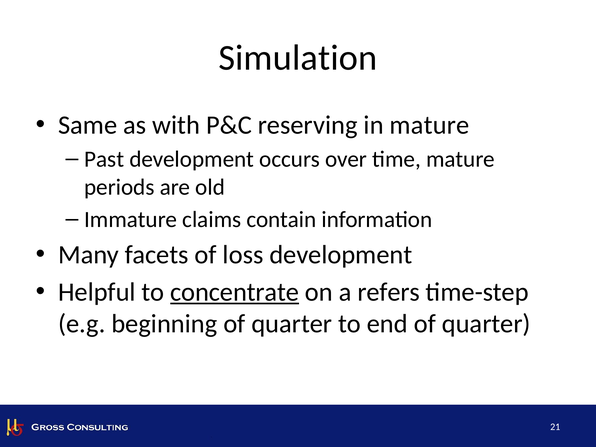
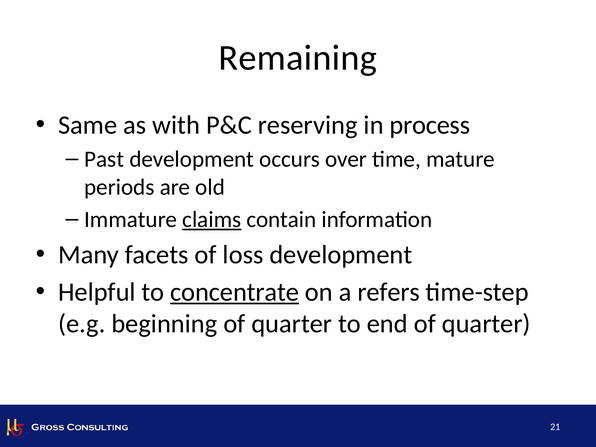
Simulation: Simulation -> Remaining
in mature: mature -> process
claims underline: none -> present
